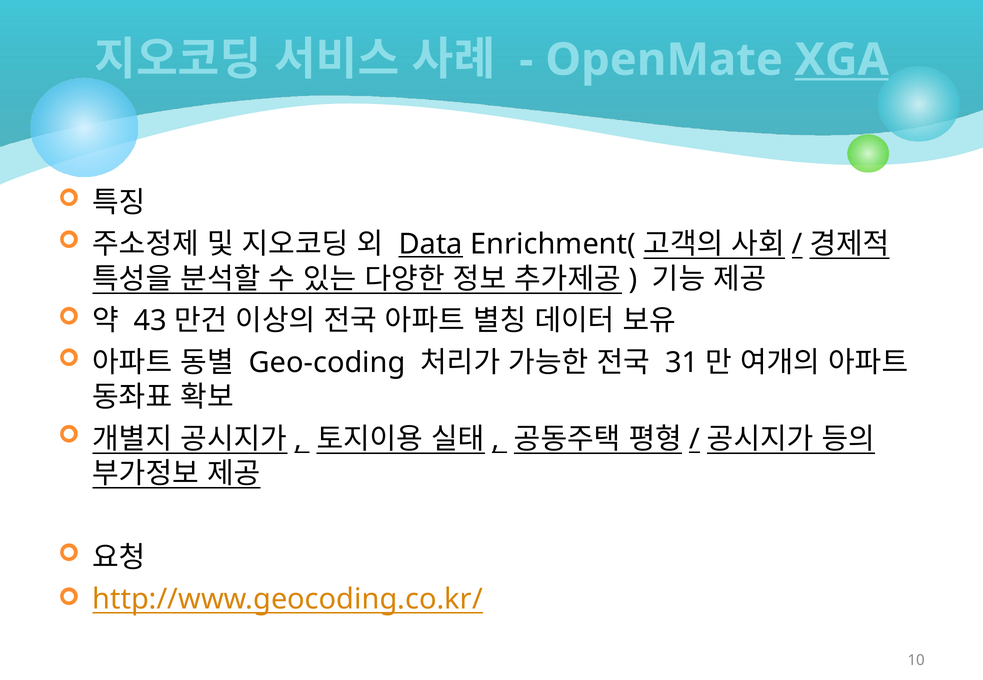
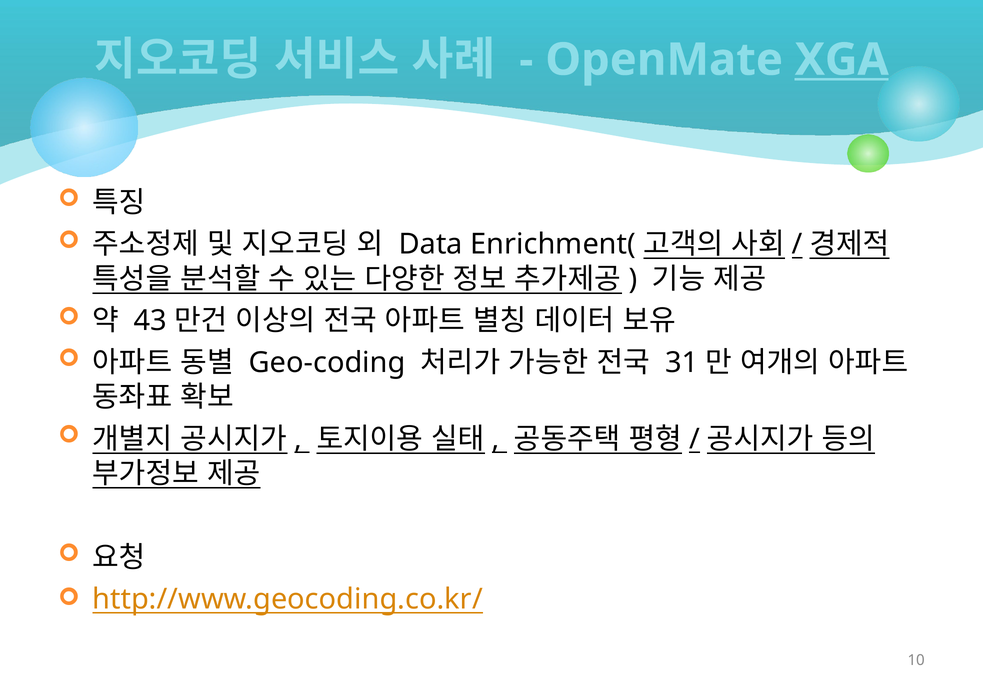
Data underline: present -> none
